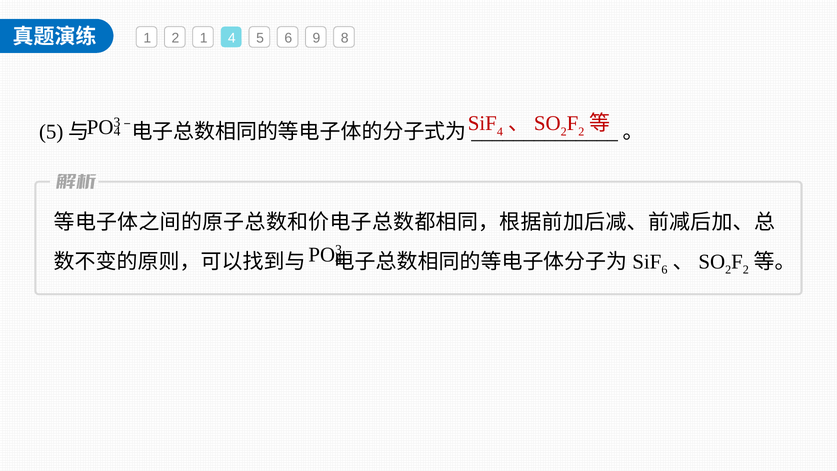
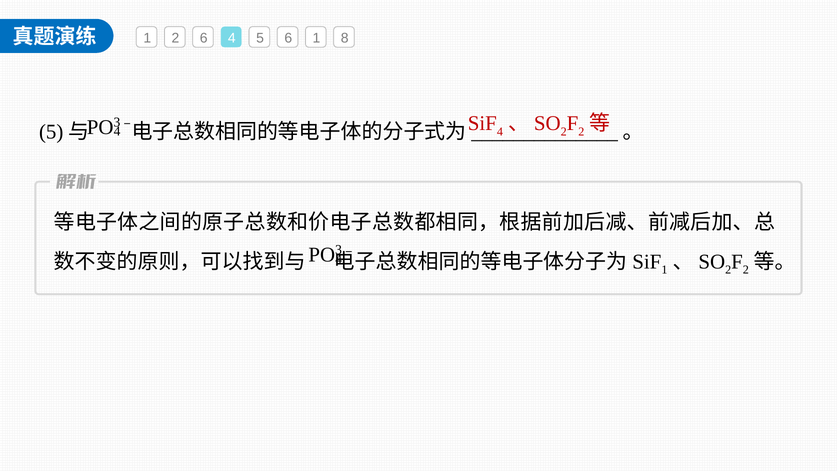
2 1: 1 -> 6
6 9: 9 -> 1
6 at (664, 270): 6 -> 1
